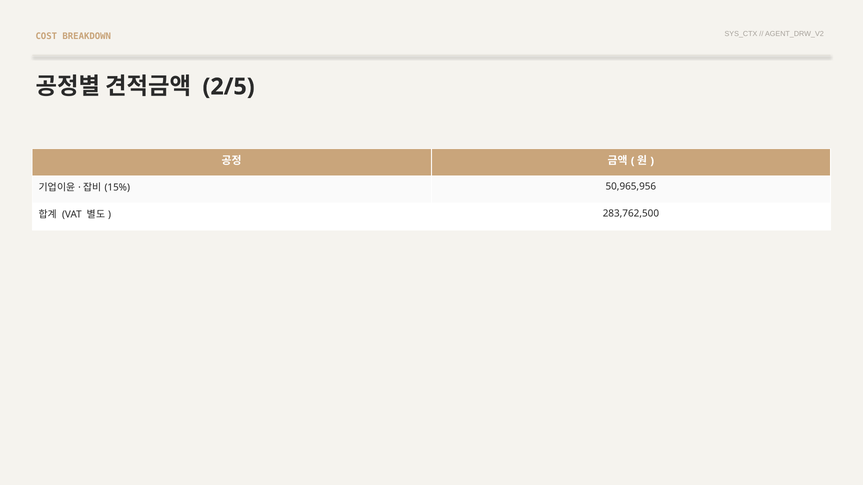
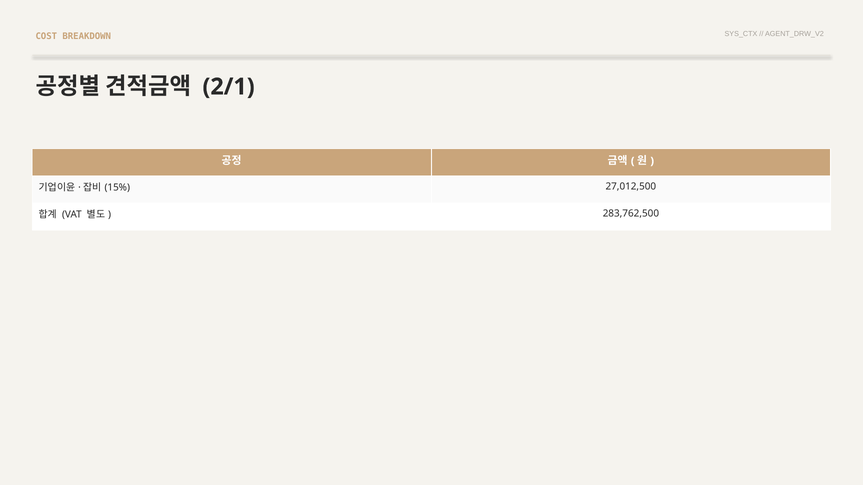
2/5: 2/5 -> 2/1
50,965,956: 50,965,956 -> 27,012,500
